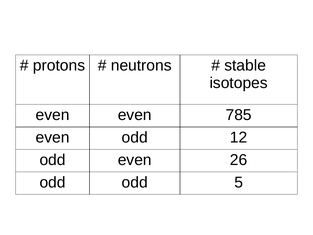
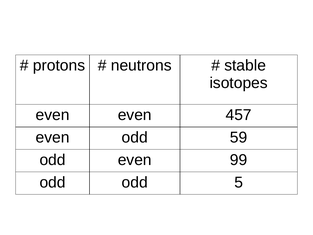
785: 785 -> 457
12: 12 -> 59
26: 26 -> 99
